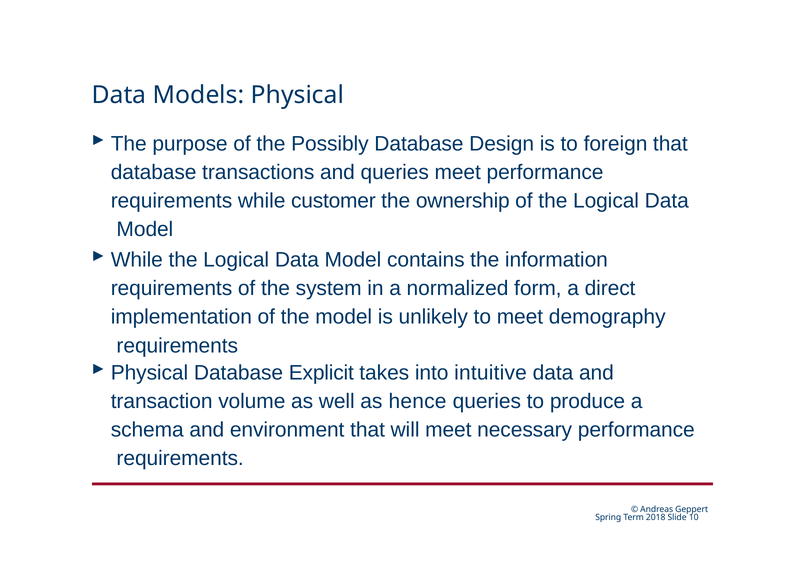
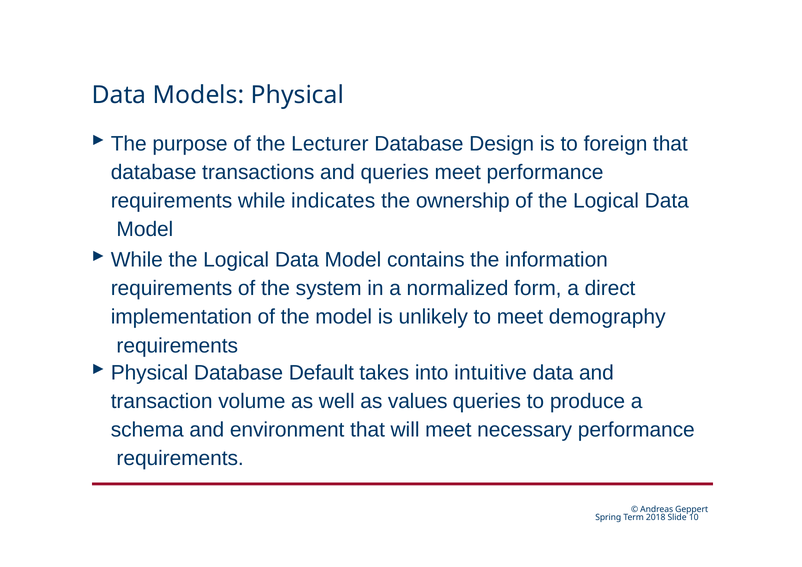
Possibly: Possibly -> Lecturer
customer: customer -> indicates
Explicit: Explicit -> Default
hence: hence -> values
